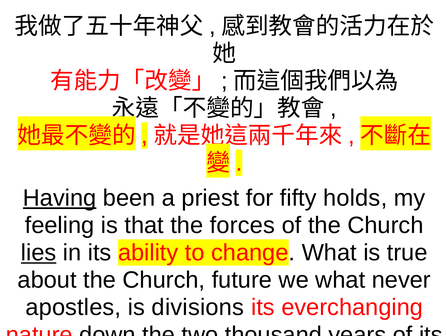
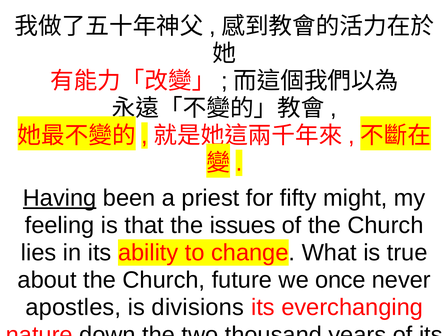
holds: holds -> might
forces: forces -> issues
lies underline: present -> none
we what: what -> once
